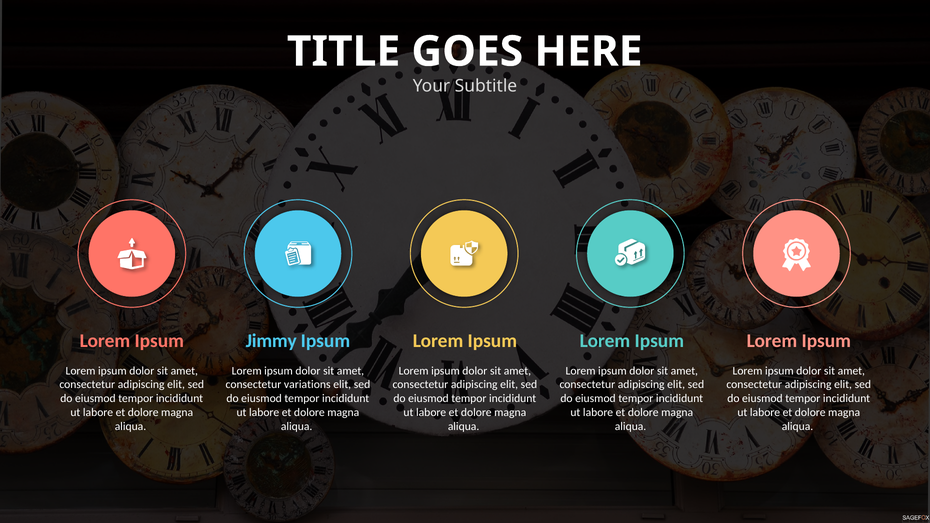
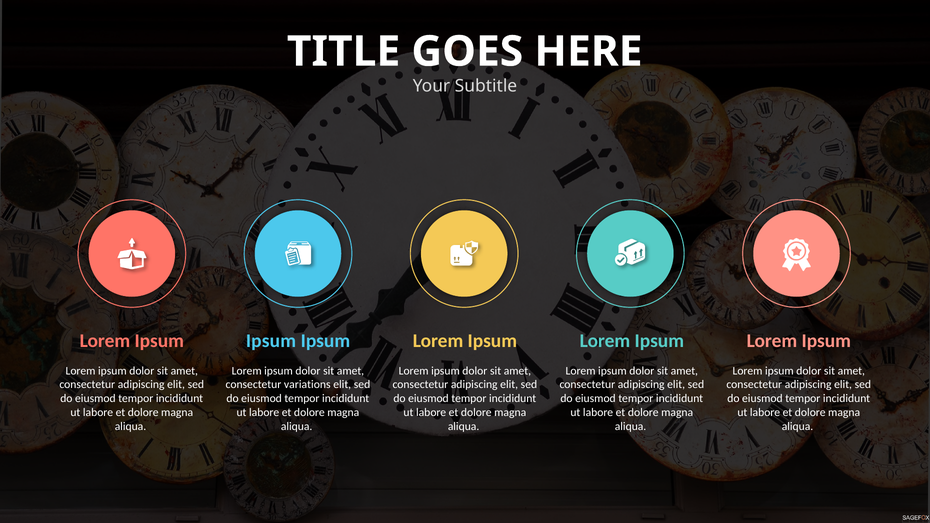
Jimmy at (271, 341): Jimmy -> Ipsum
